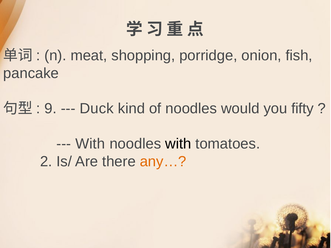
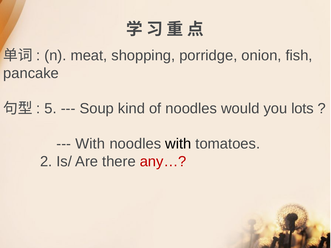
9: 9 -> 5
Duck: Duck -> Soup
fifty: fifty -> lots
any… colour: orange -> red
